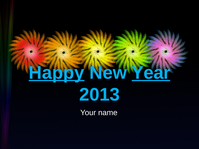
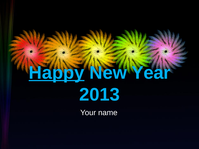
Year underline: present -> none
